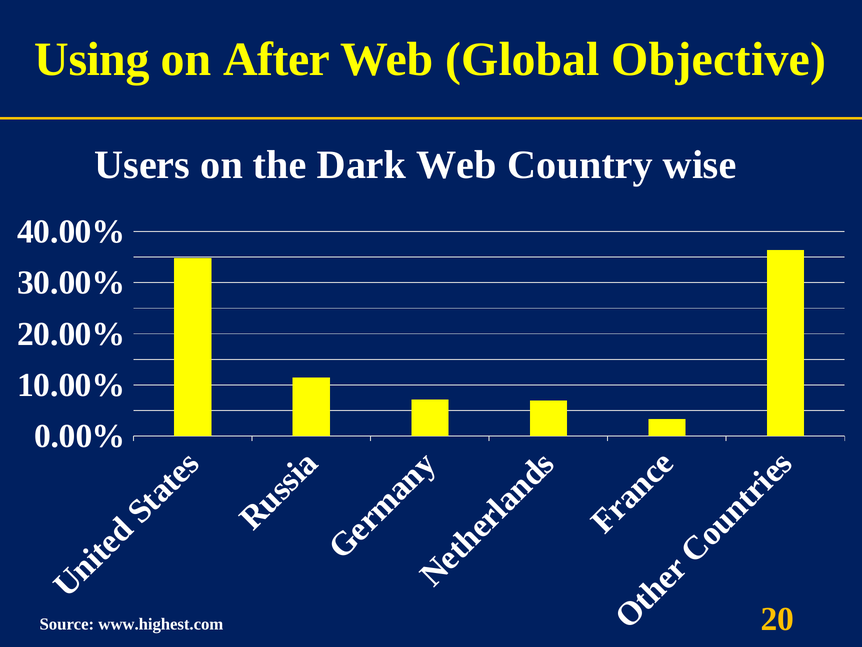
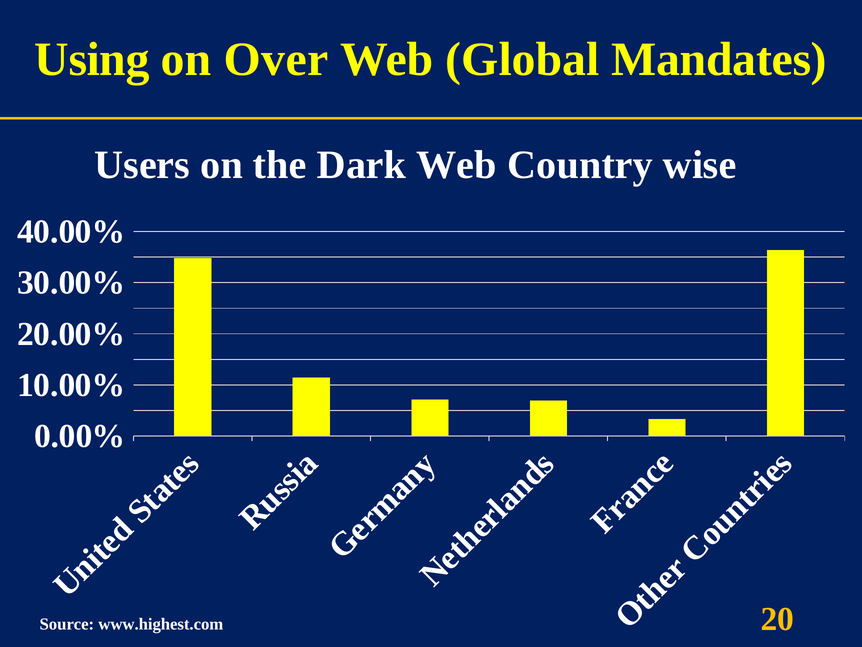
After: After -> Over
Objective: Objective -> Mandates
